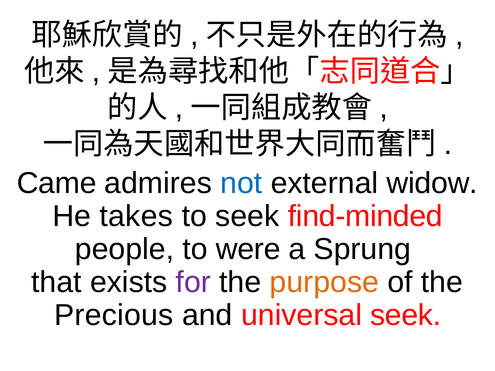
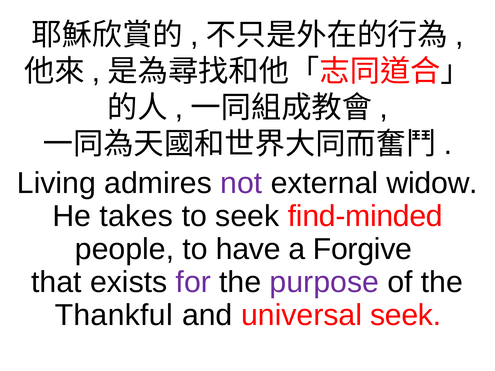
Came: Came -> Living
not colour: blue -> purple
were: were -> have
Sprung: Sprung -> Forgive
purpose colour: orange -> purple
Precious: Precious -> Thankful
